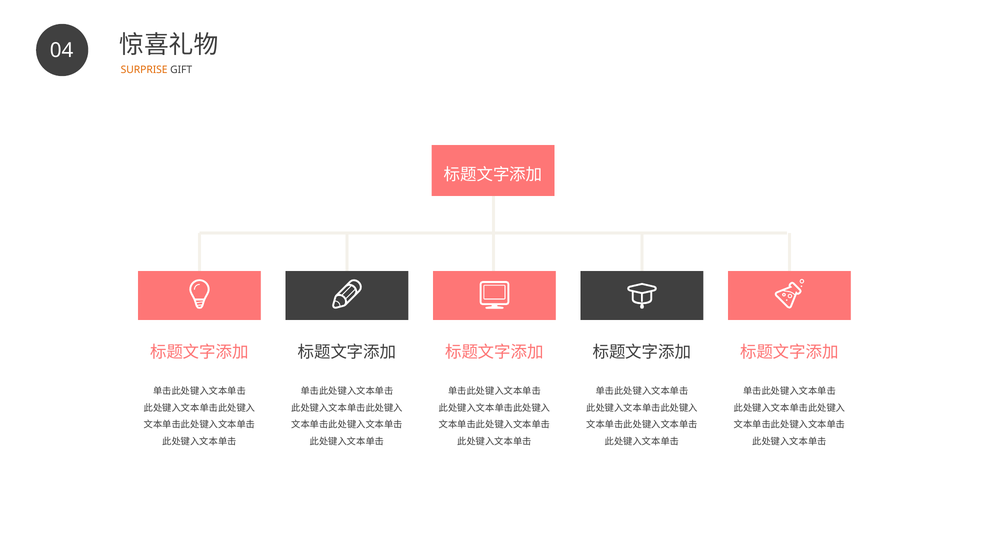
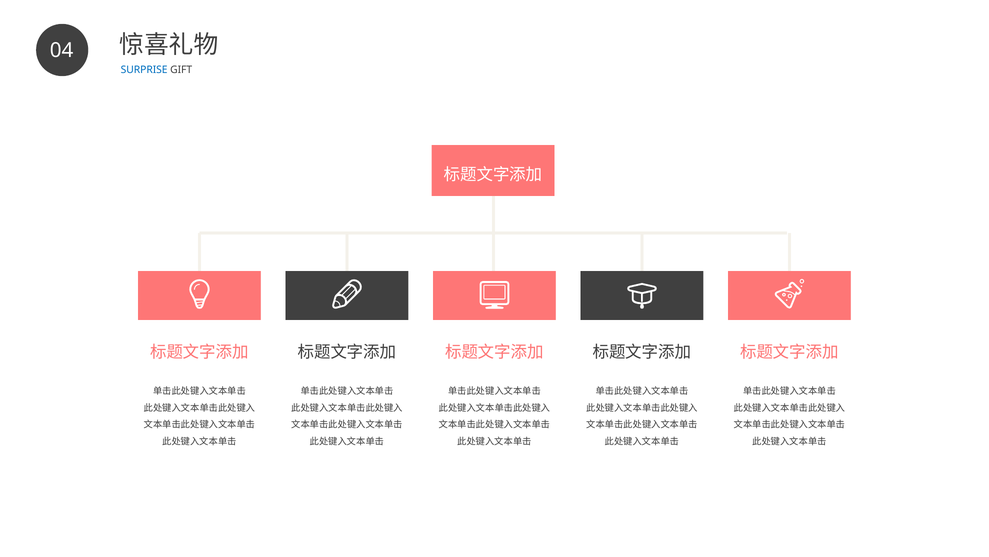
SURPRISE colour: orange -> blue
